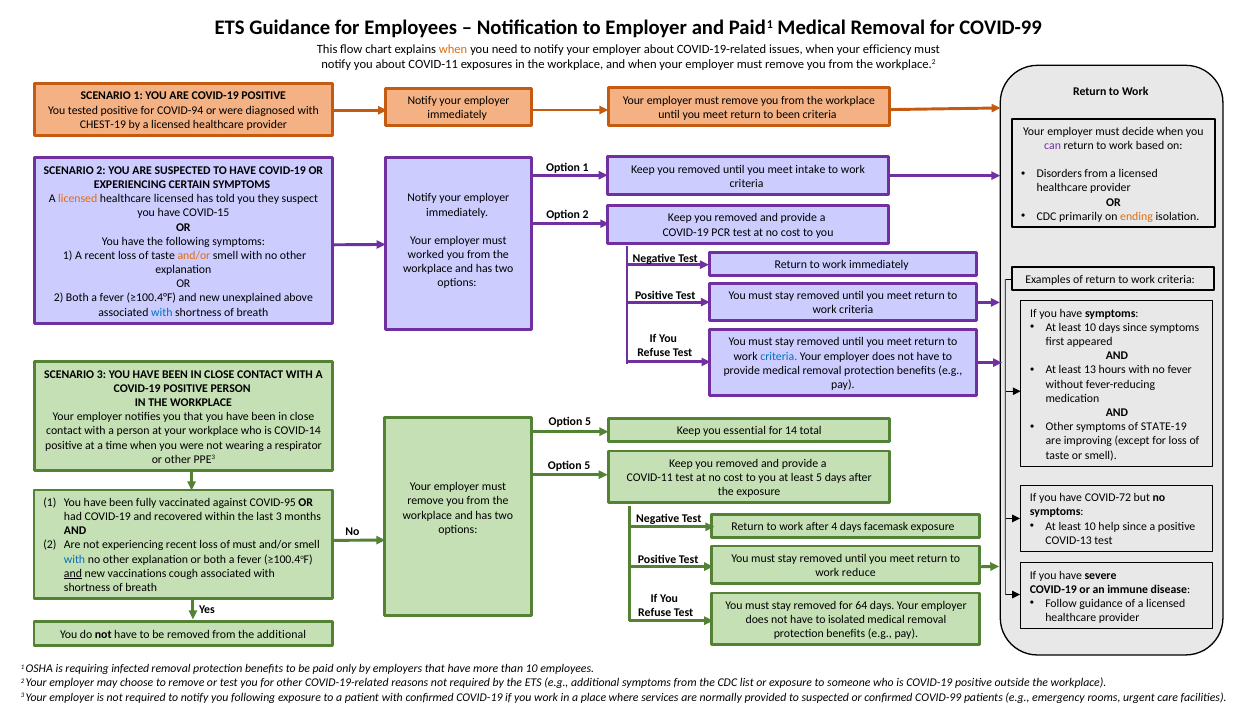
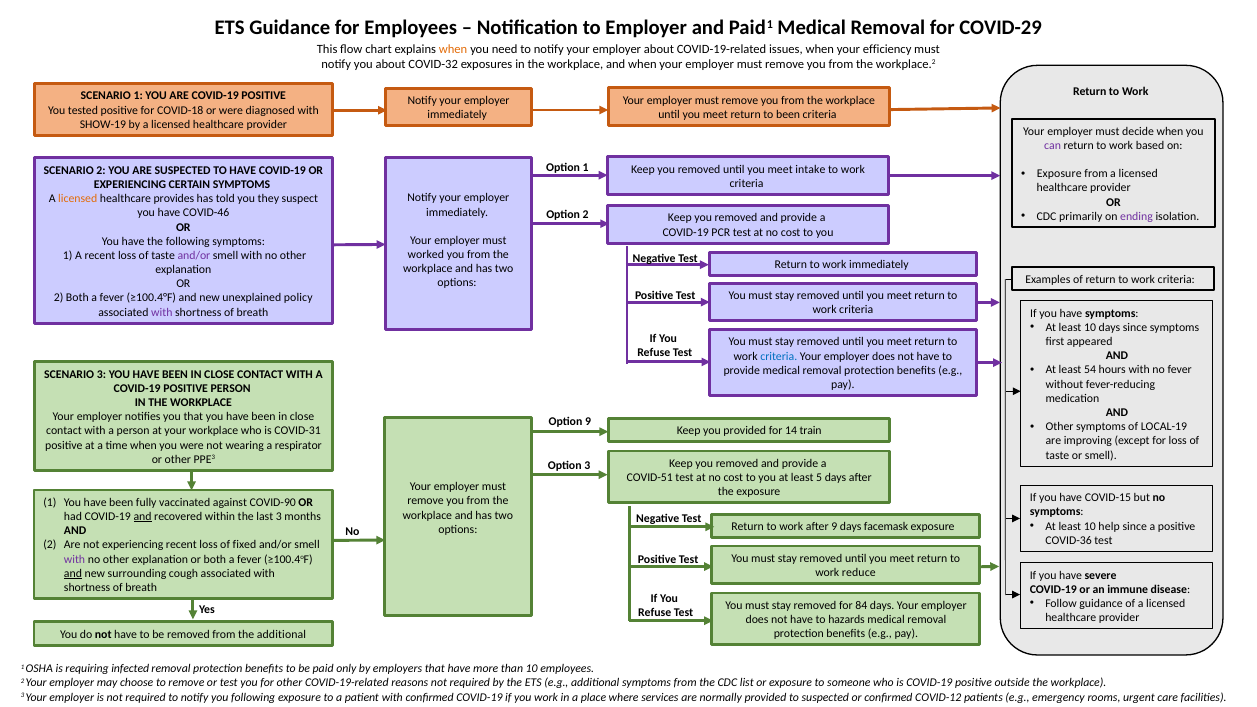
for COVID-99: COVID-99 -> COVID-29
about COVID-11: COVID-11 -> COVID-32
COVID-94: COVID-94 -> COVID-18
CHEST-19: CHEST-19 -> SHOW-19
Disorders at (1059, 174): Disorders -> Exposure
healthcare licensed: licensed -> provides
COVID-15: COVID-15 -> COVID-46
ending colour: orange -> purple
and/or at (194, 256) colour: orange -> purple
above: above -> policy
with at (162, 312) colour: blue -> purple
13: 13 -> 54
5 at (588, 422): 5 -> 9
STATE-19: STATE-19 -> LOCAL-19
you essential: essential -> provided
total: total -> train
COVID-14: COVID-14 -> COVID-31
5 at (587, 466): 5 -> 3
COVID-11 at (650, 478): COVID-11 -> COVID-51
COVID-72: COVID-72 -> COVID-15
COVID-95: COVID-95 -> COVID-90
and at (143, 517) underline: none -> present
after 4: 4 -> 9
COVID-13: COVID-13 -> COVID-36
of must: must -> fixed
with at (75, 559) colour: blue -> purple
vaccinations: vaccinations -> surrounding
64: 64 -> 84
isolated: isolated -> hazards
confirmed COVID-99: COVID-99 -> COVID-12
